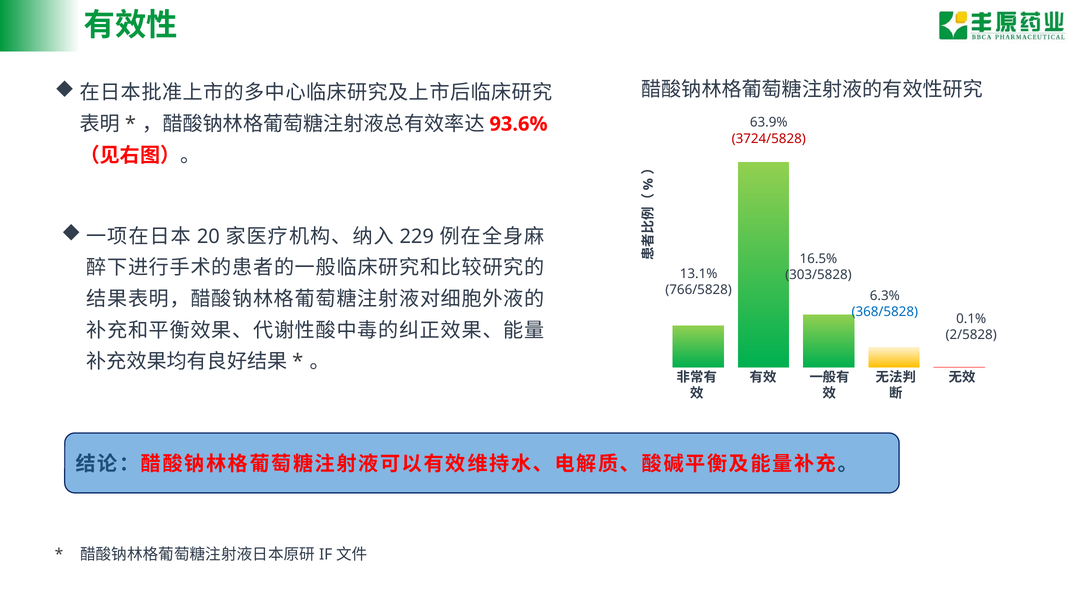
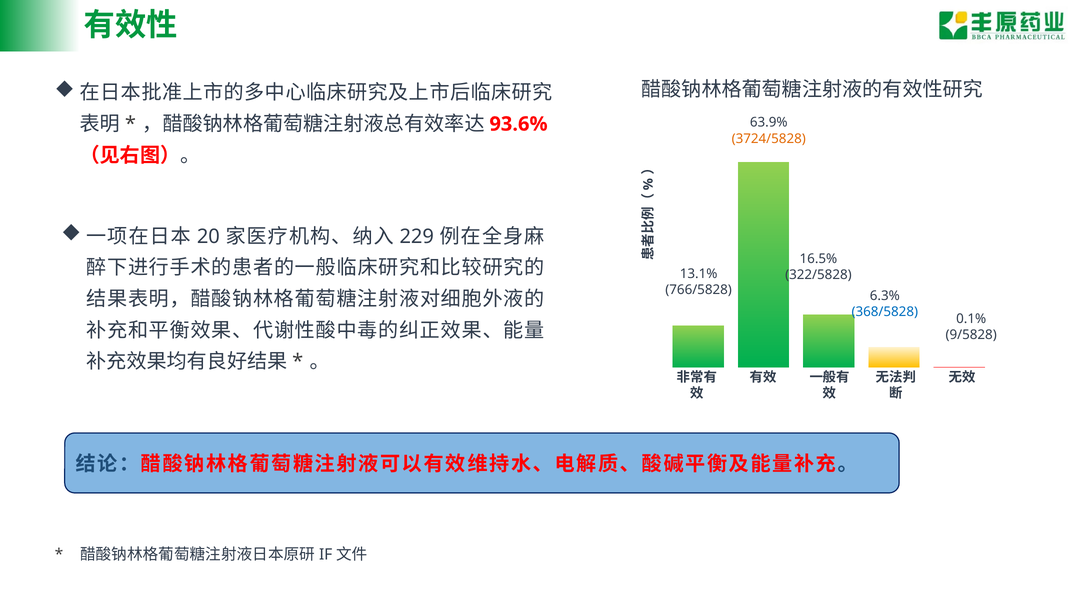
3724/5828 colour: red -> orange
303/5828: 303/5828 -> 322/5828
2/5828: 2/5828 -> 9/5828
